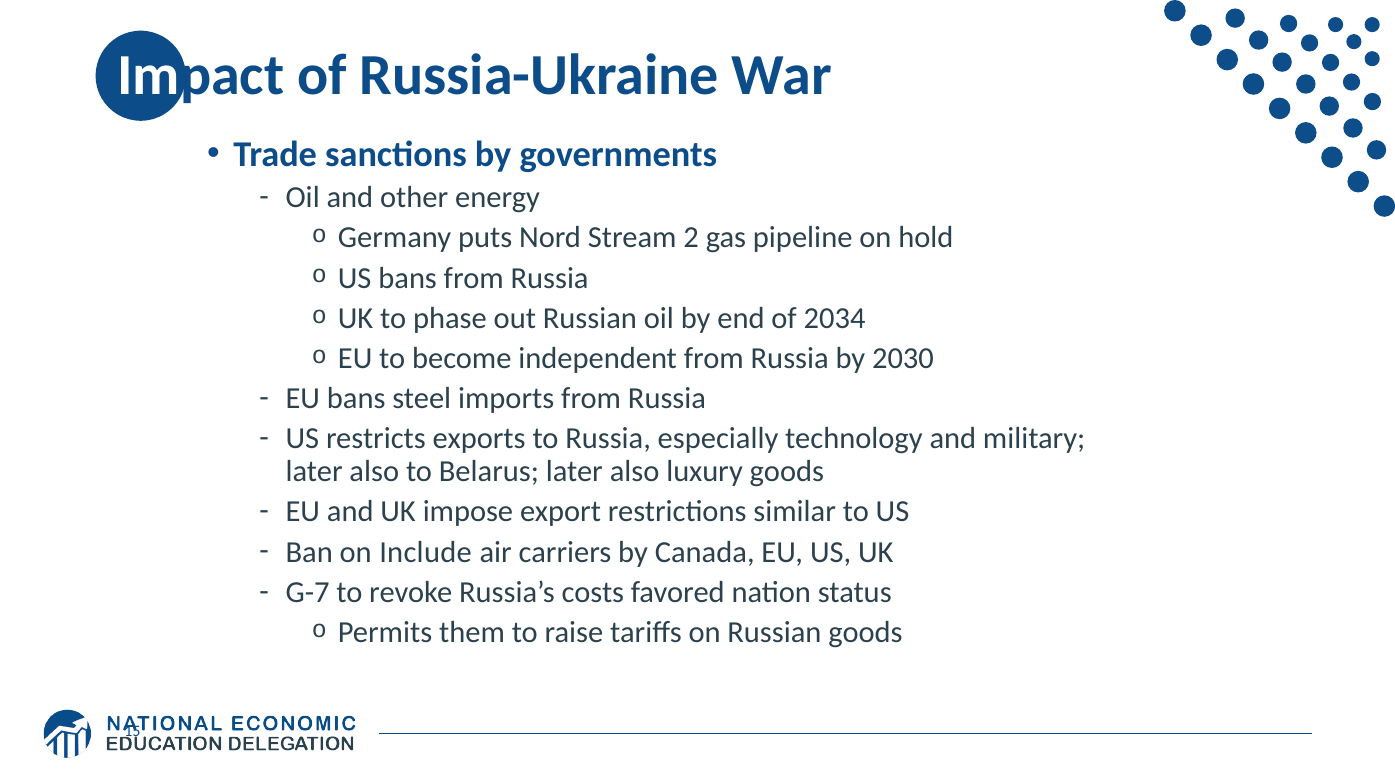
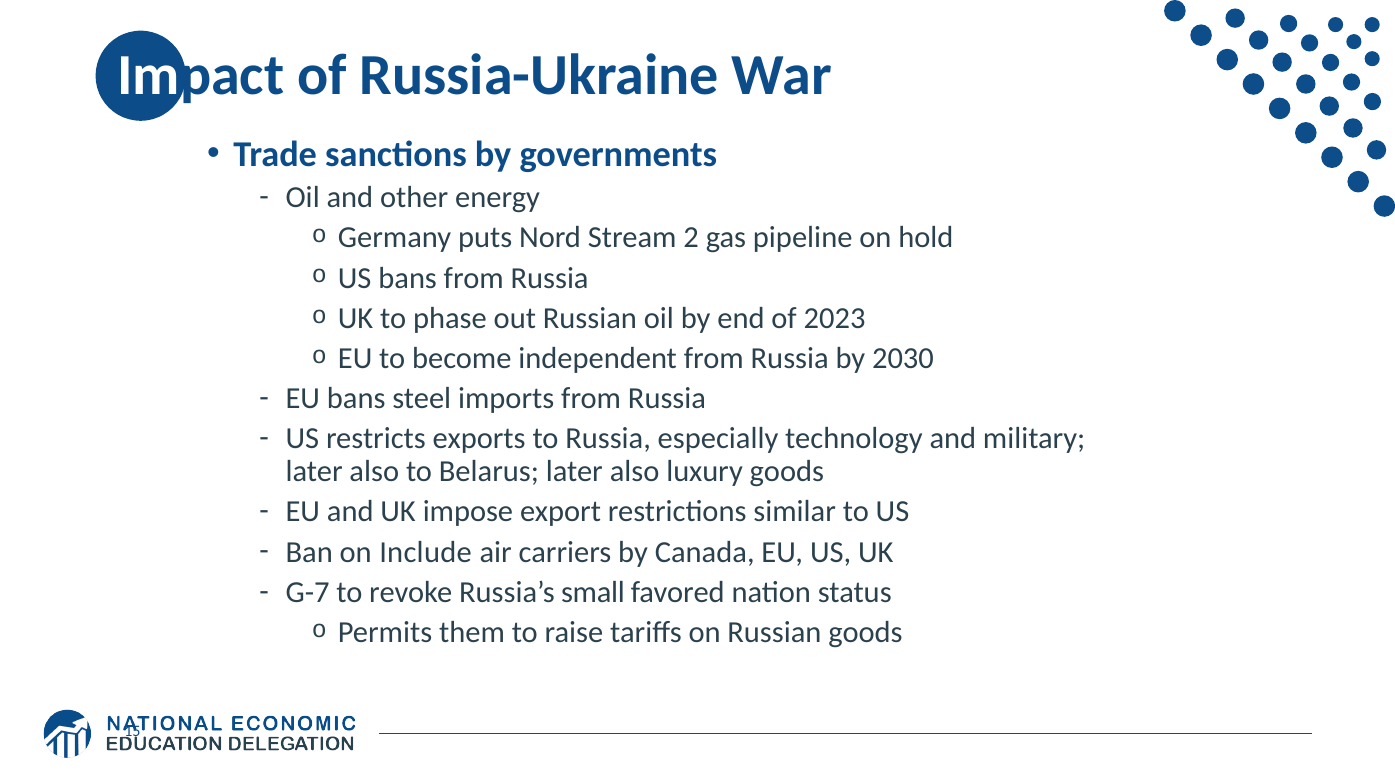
2034: 2034 -> 2023
costs: costs -> small
